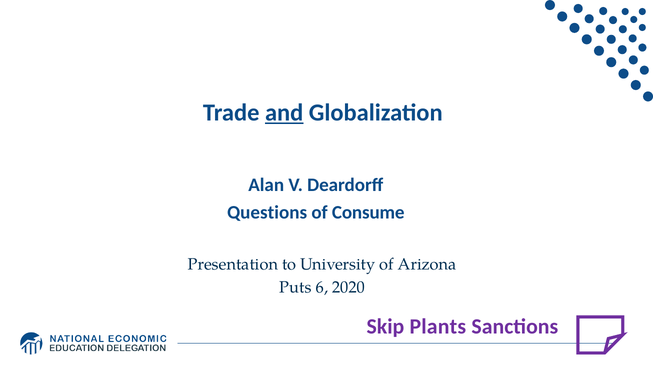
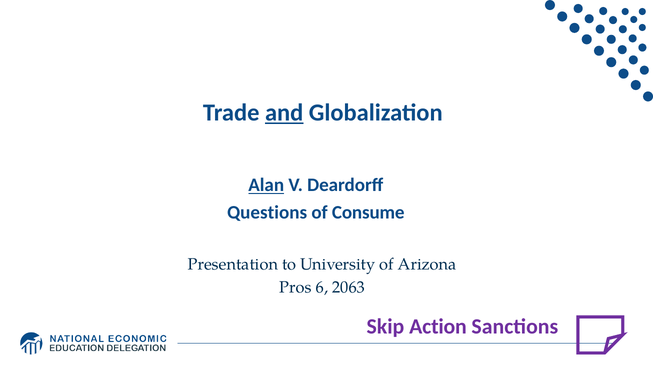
Alan underline: none -> present
Puts: Puts -> Pros
2020: 2020 -> 2063
Plants: Plants -> Action
